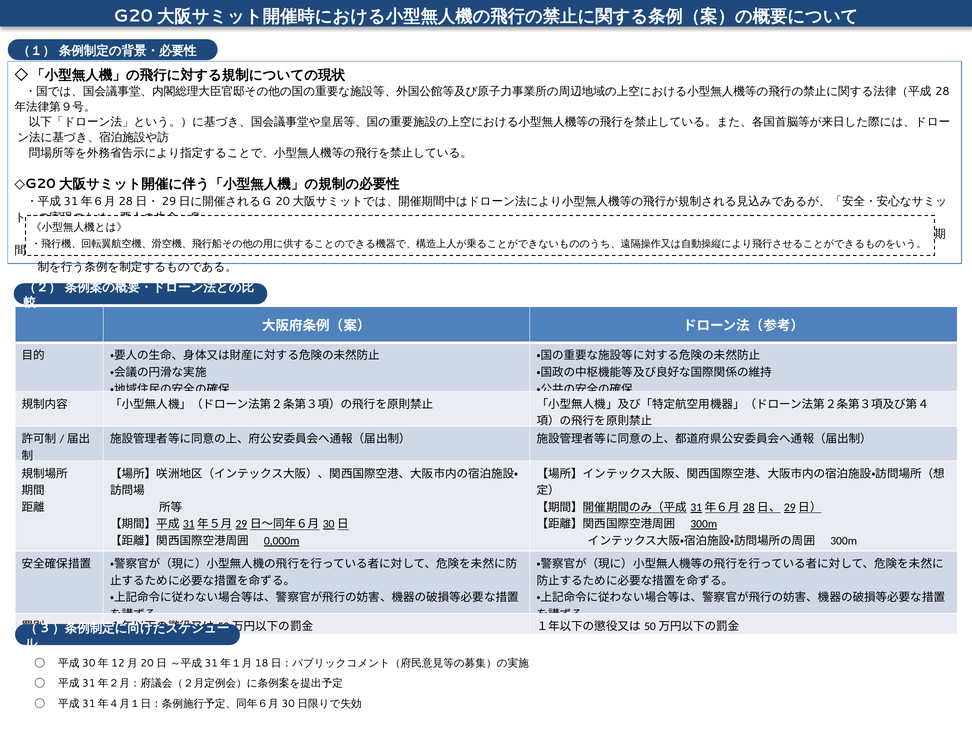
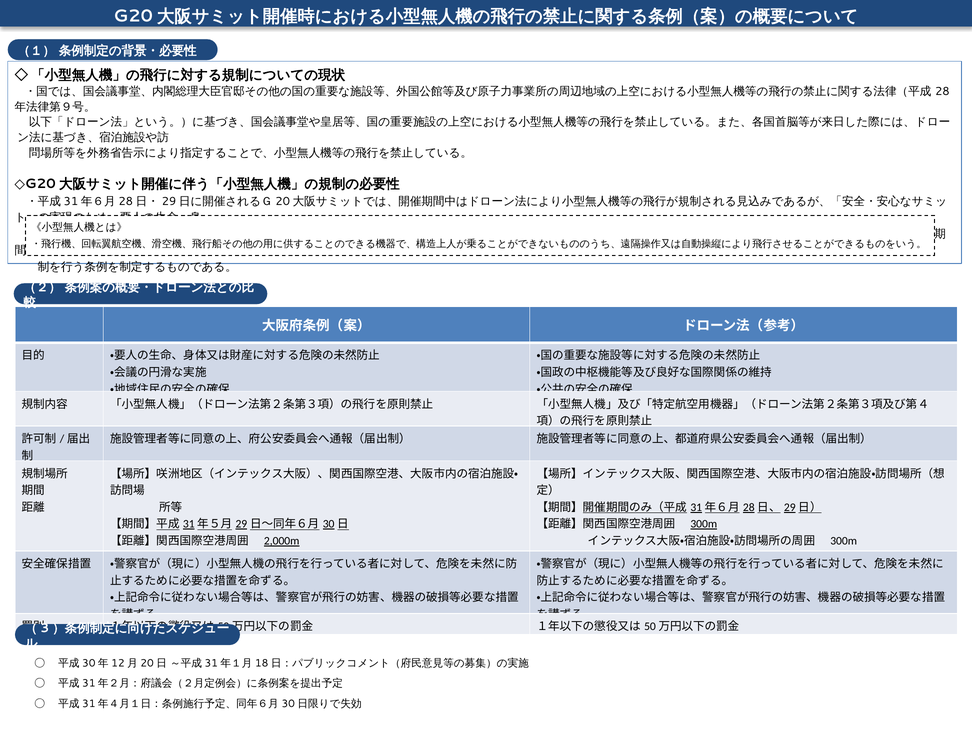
0,000m: 0,000m -> 2,000m
